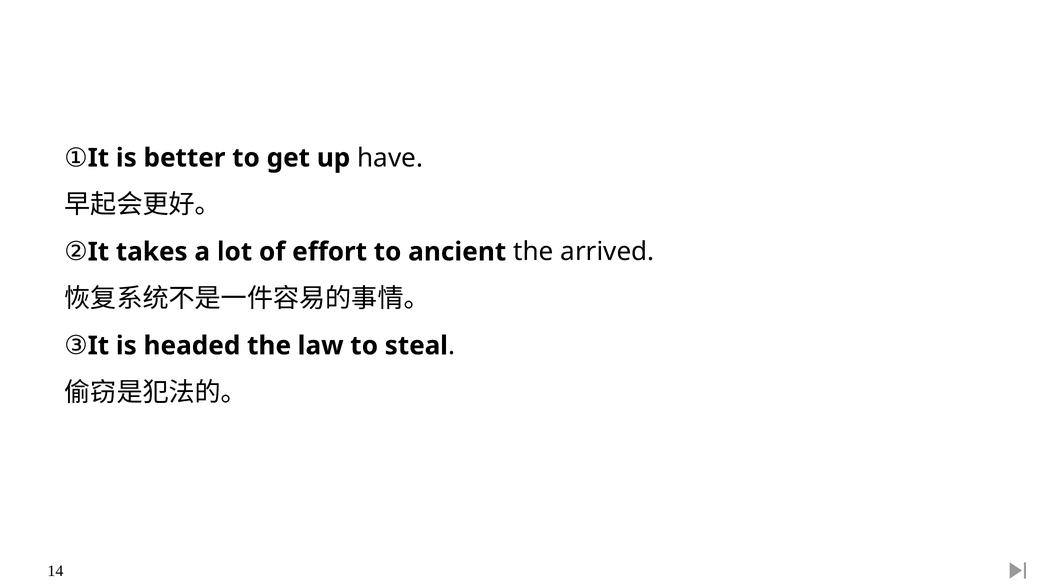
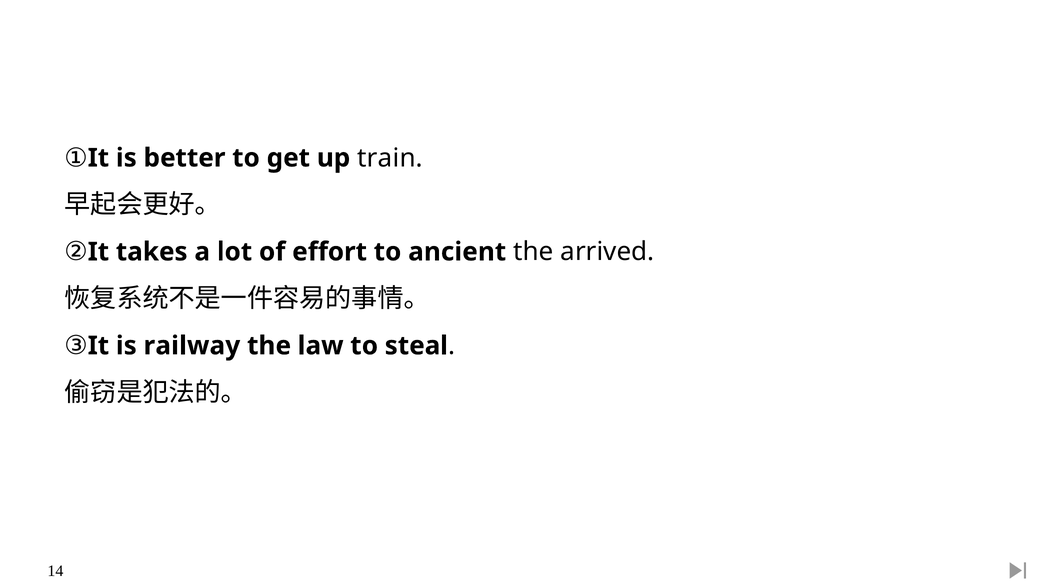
have: have -> train
headed: headed -> railway
